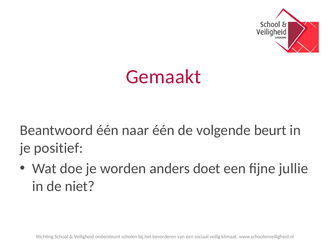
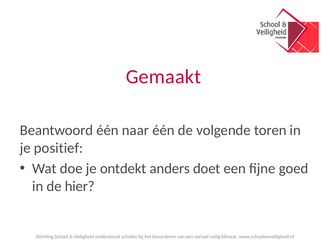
beurt: beurt -> toren
worden: worden -> ontdekt
jullie: jullie -> goed
niet: niet -> hier
